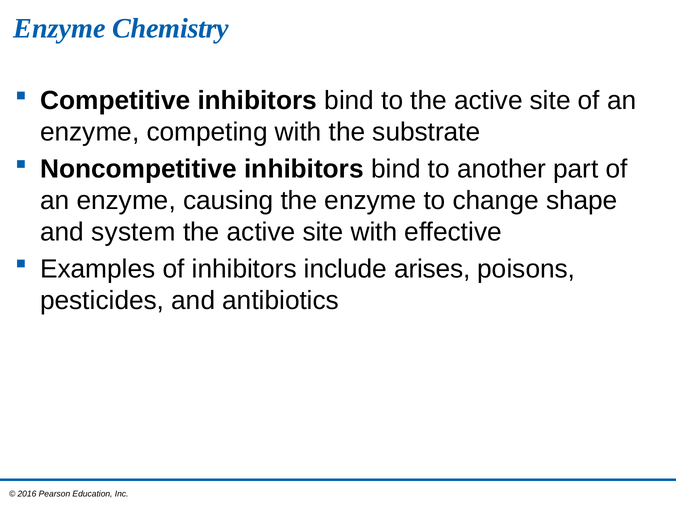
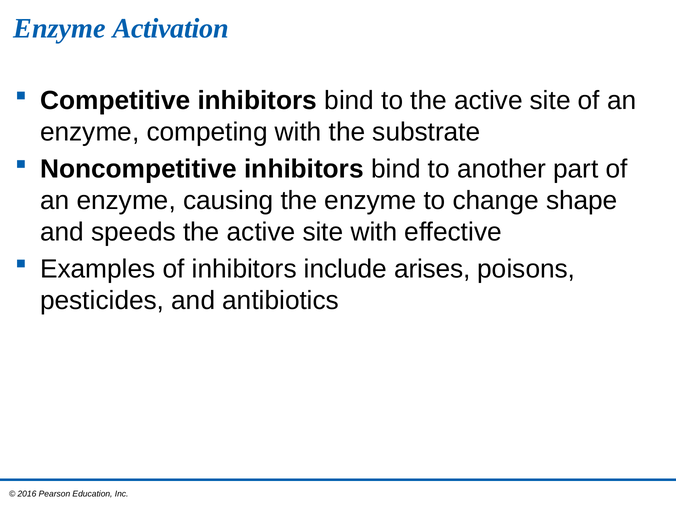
Chemistry: Chemistry -> Activation
system: system -> speeds
